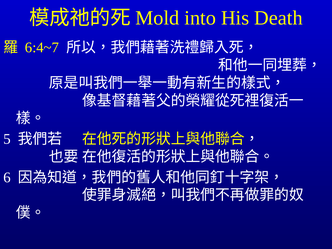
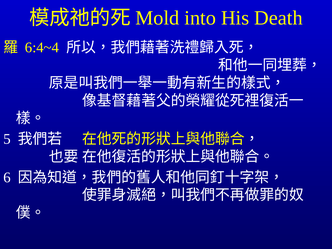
6:4~7: 6:4~7 -> 6:4~4
